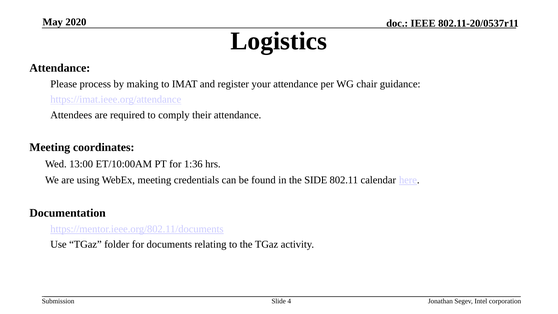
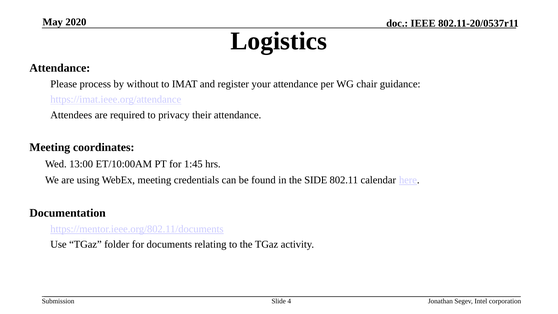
making: making -> without
comply: comply -> privacy
1:36: 1:36 -> 1:45
